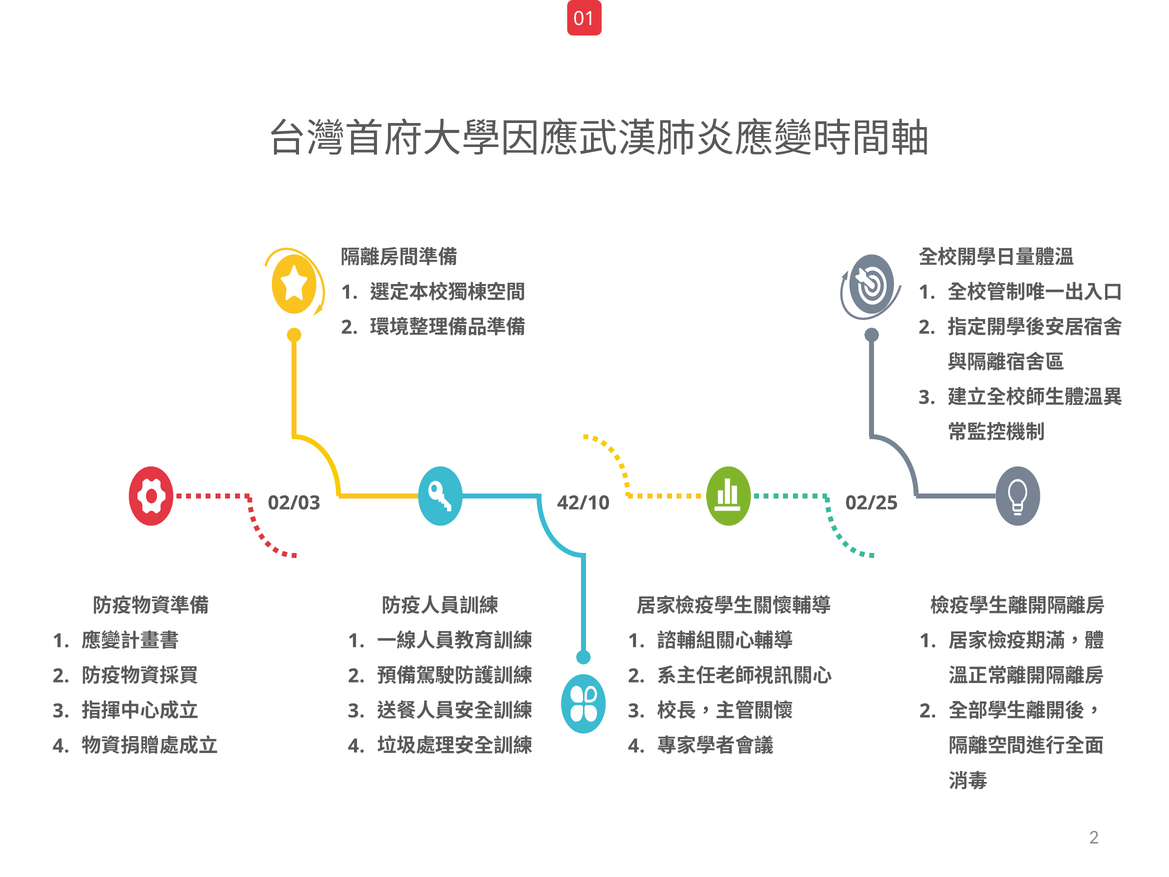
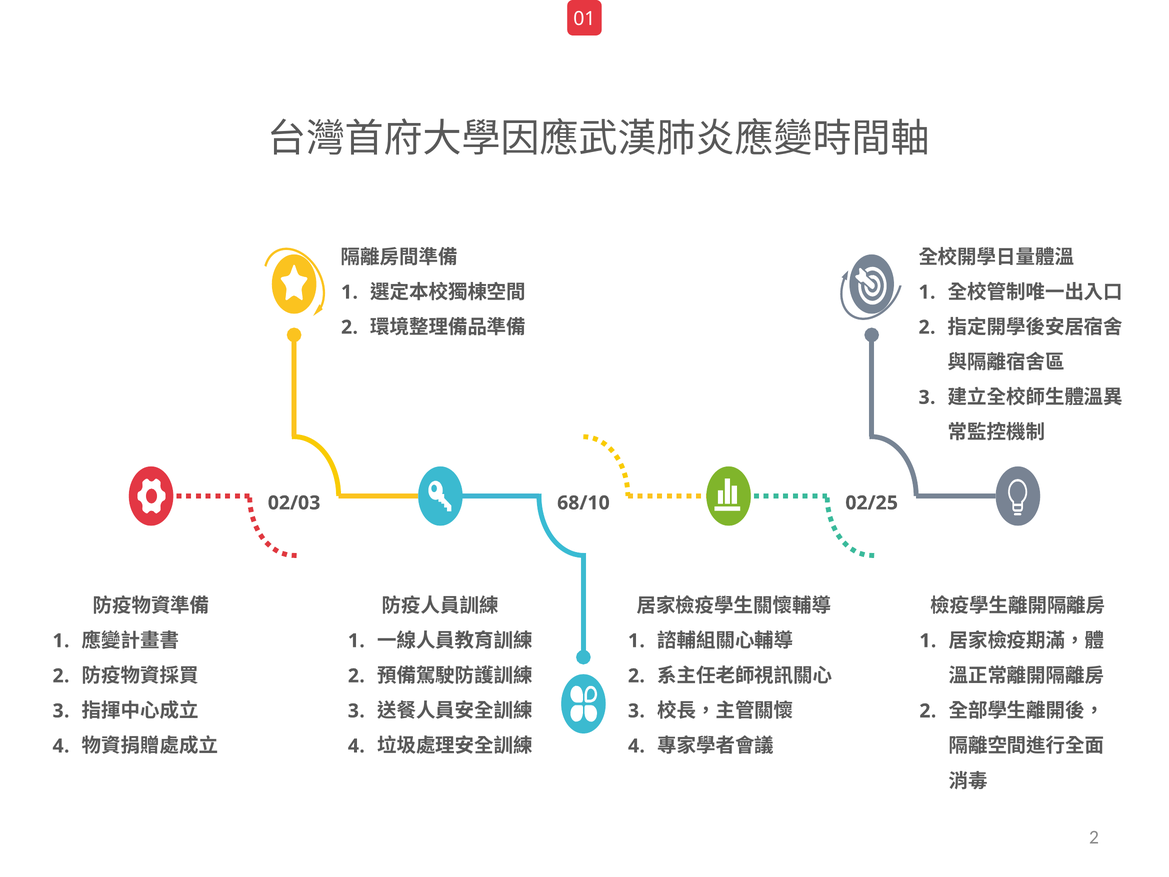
42/10: 42/10 -> 68/10
